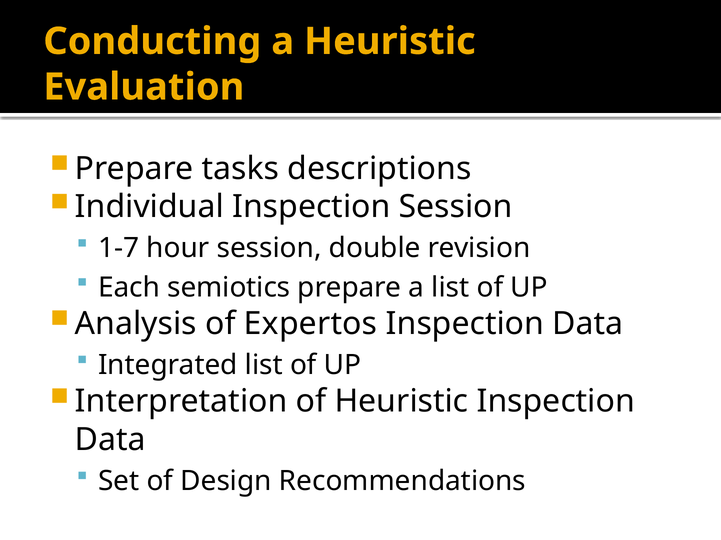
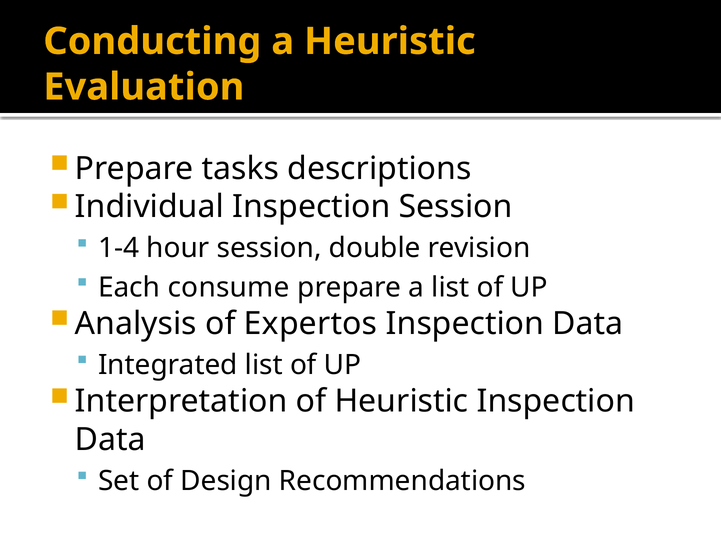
1-7: 1-7 -> 1-4
semiotics: semiotics -> consume
